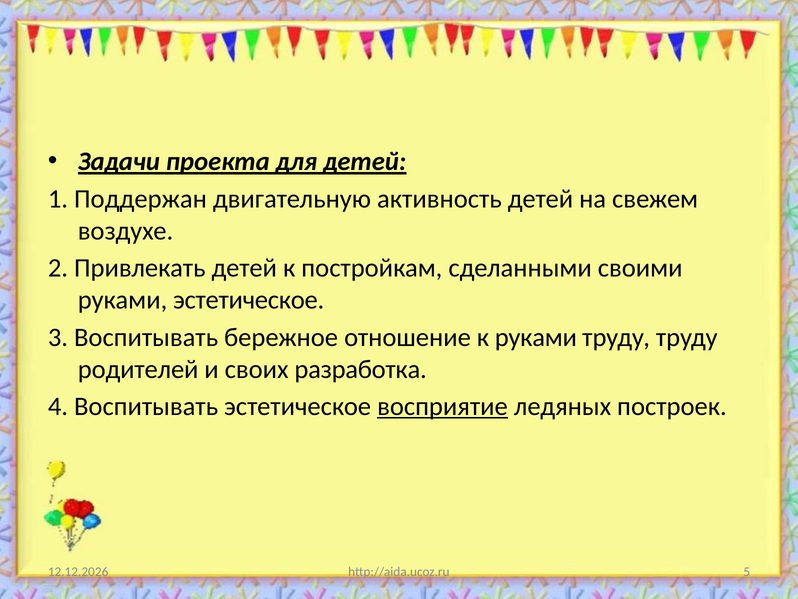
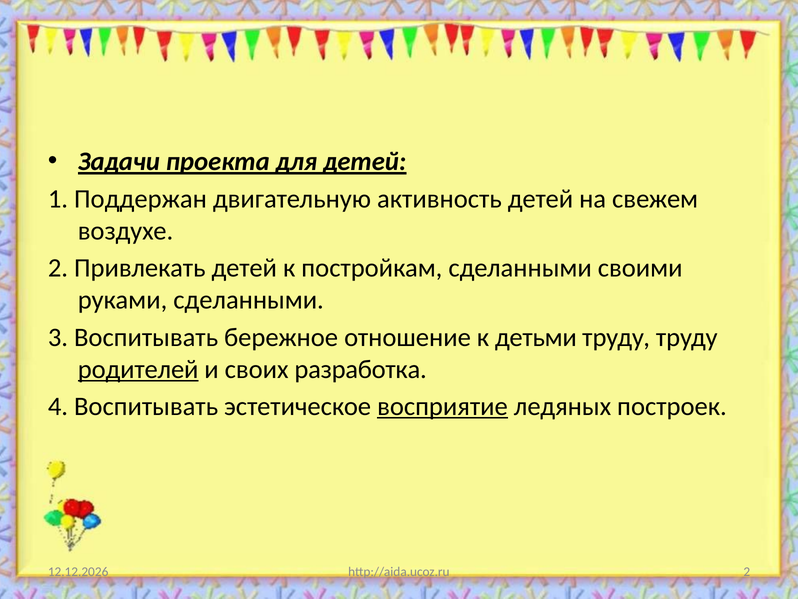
руками эстетическое: эстетическое -> сделанными
к руками: руками -> детьми
родителей underline: none -> present
http://aida.ucoz.ru 5: 5 -> 2
